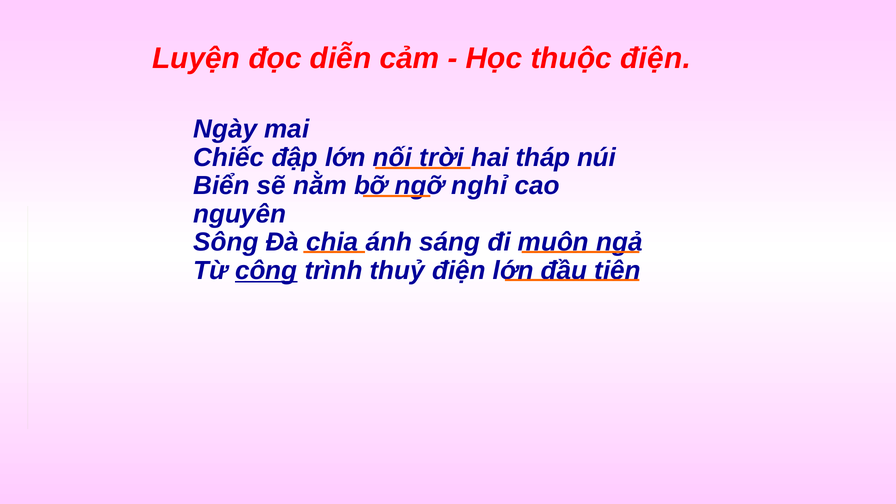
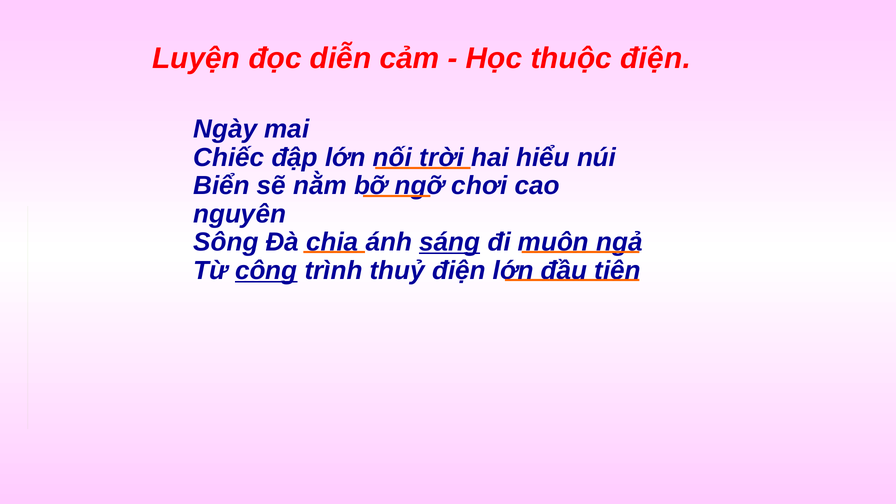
tháp: tháp -> hiểu
nghỉ: nghỉ -> chơi
sáng underline: none -> present
